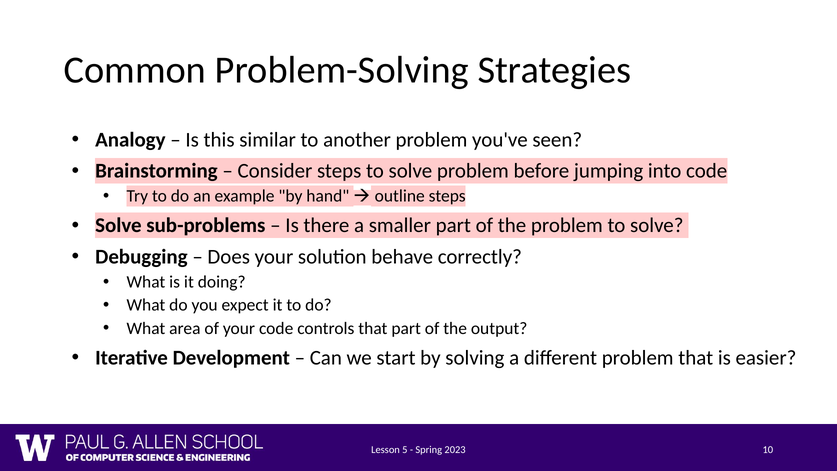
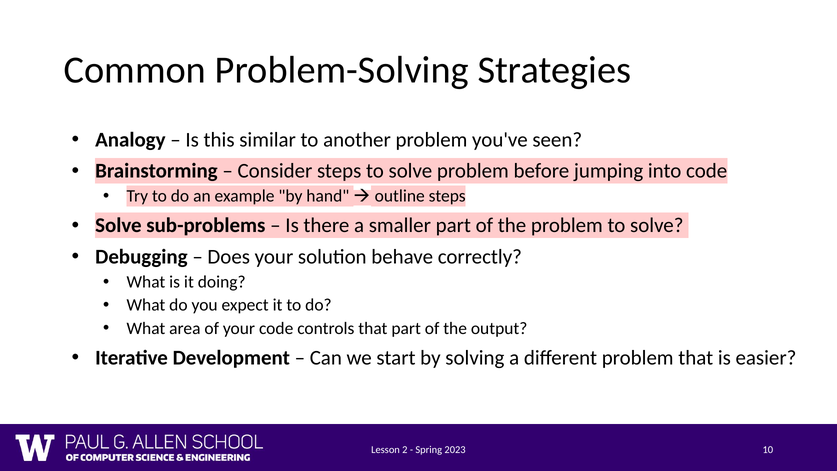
5: 5 -> 2
